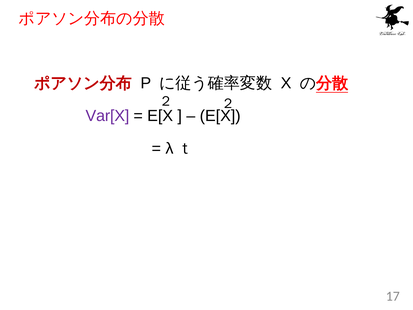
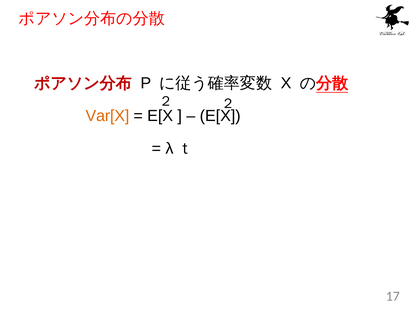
Var[X colour: purple -> orange
